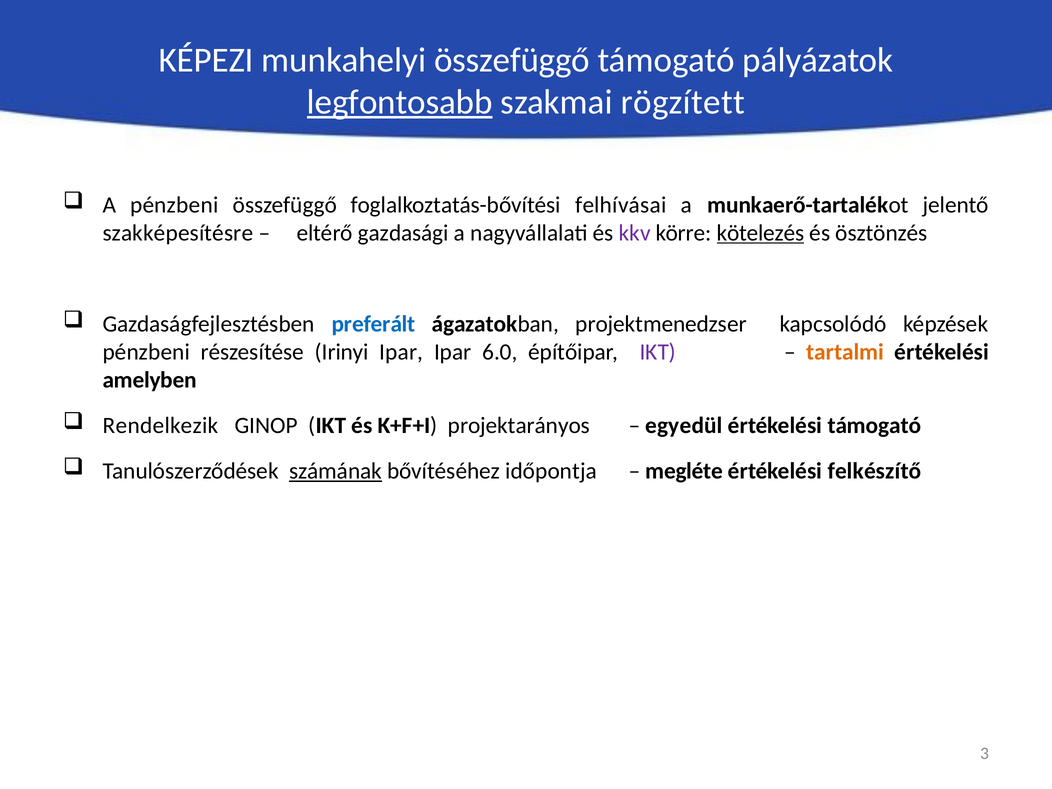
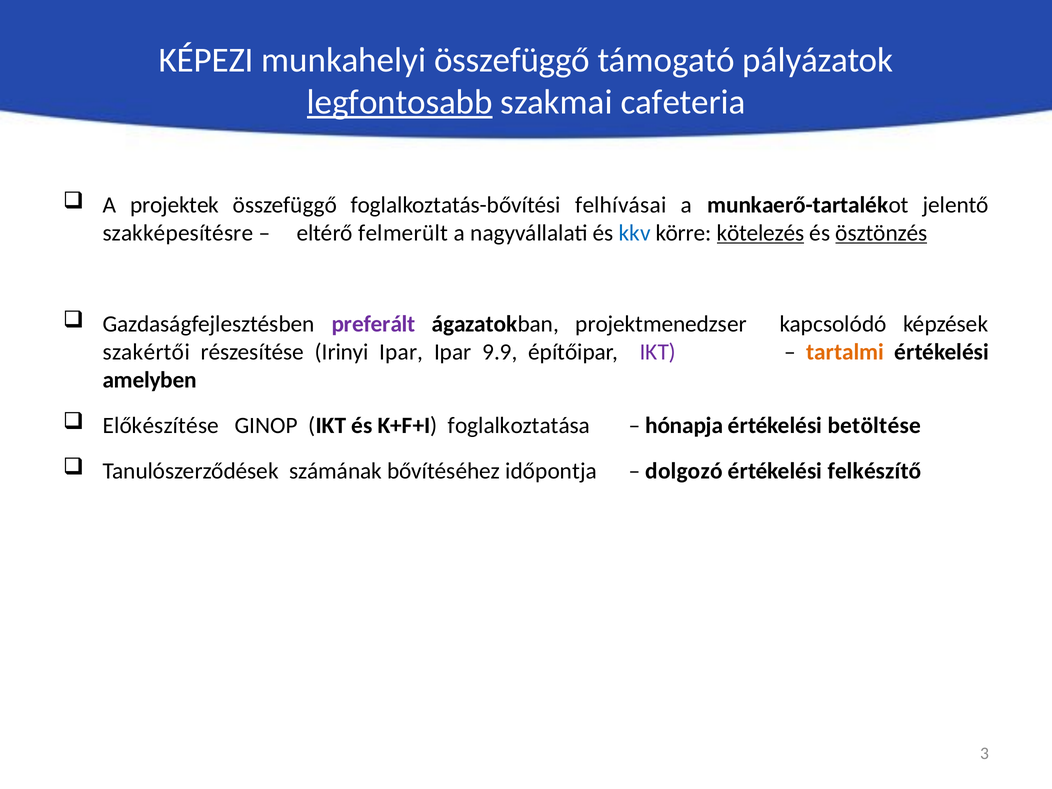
rögzített: rögzített -> cafeteria
A pénzbeni: pénzbeni -> projektek
gazdasági: gazdasági -> felmerült
kkv colour: purple -> blue
ösztönzés underline: none -> present
preferált colour: blue -> purple
pénzbeni at (146, 352): pénzbeni -> szakértői
6.0: 6.0 -> 9.9
Rendelkezik: Rendelkezik -> Előkészítése
projektarányos: projektarányos -> foglalkoztatása
egyedül: egyedül -> hónapja
értékelési támogató: támogató -> betöltése
számának underline: present -> none
megléte: megléte -> dolgozó
